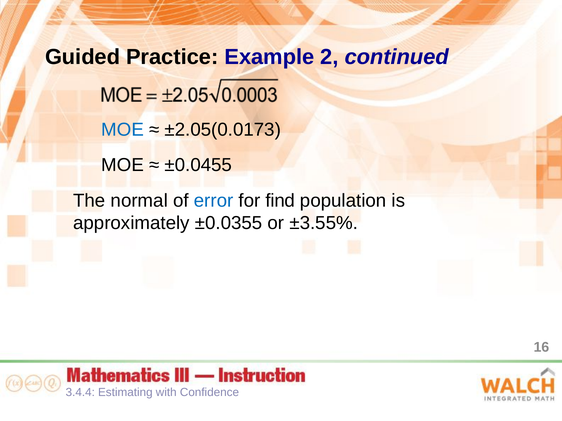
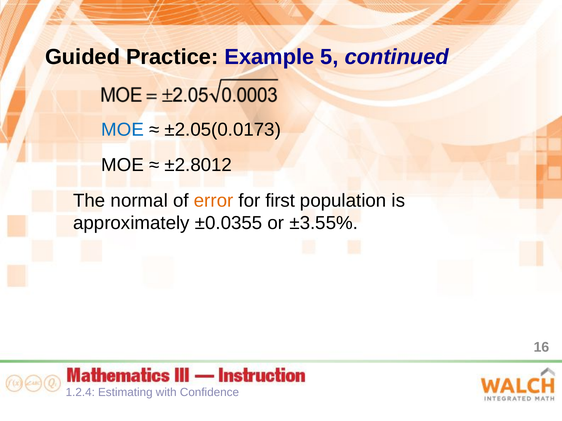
2: 2 -> 5
±0.0455: ±0.0455 -> ±2.8012
error colour: blue -> orange
find: find -> first
3.4.4: 3.4.4 -> 1.2.4
